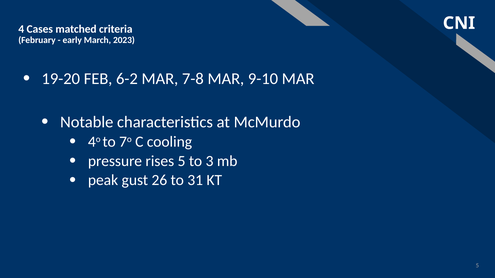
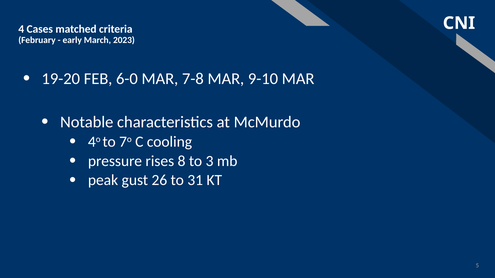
6-2: 6-2 -> 6-0
rises 5: 5 -> 8
